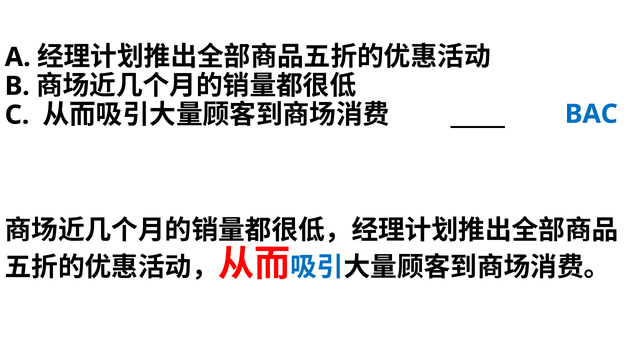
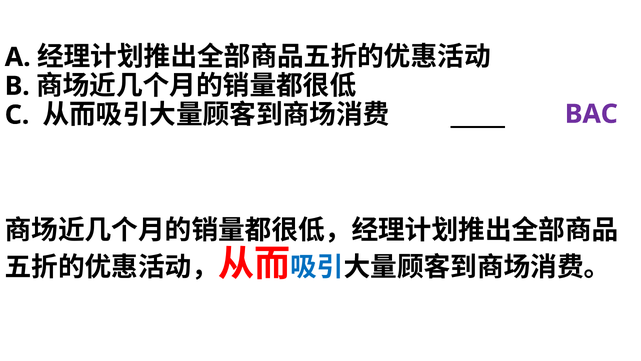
BAC colour: blue -> purple
